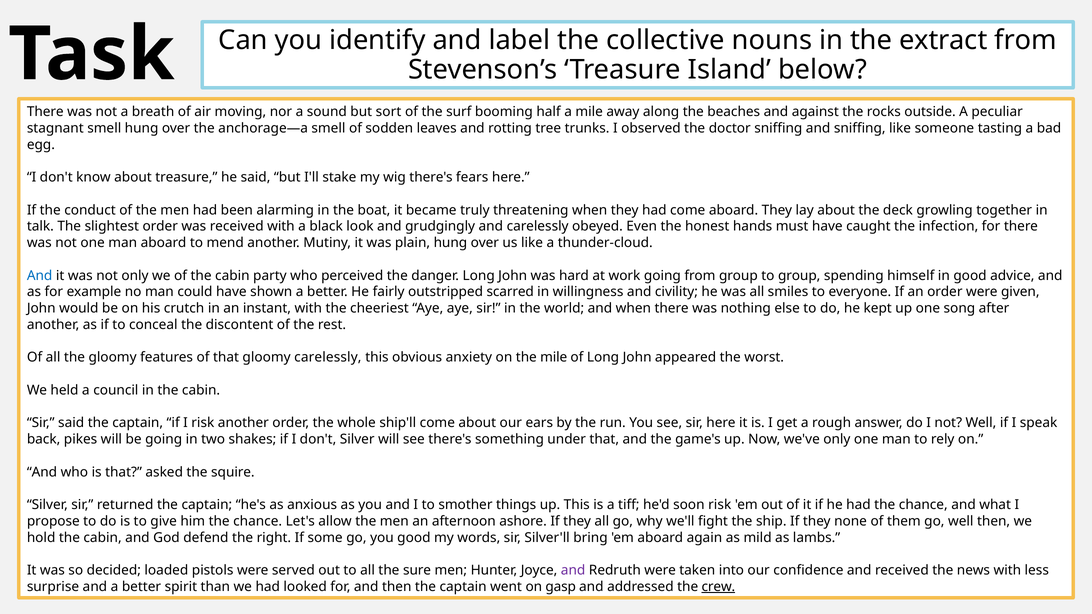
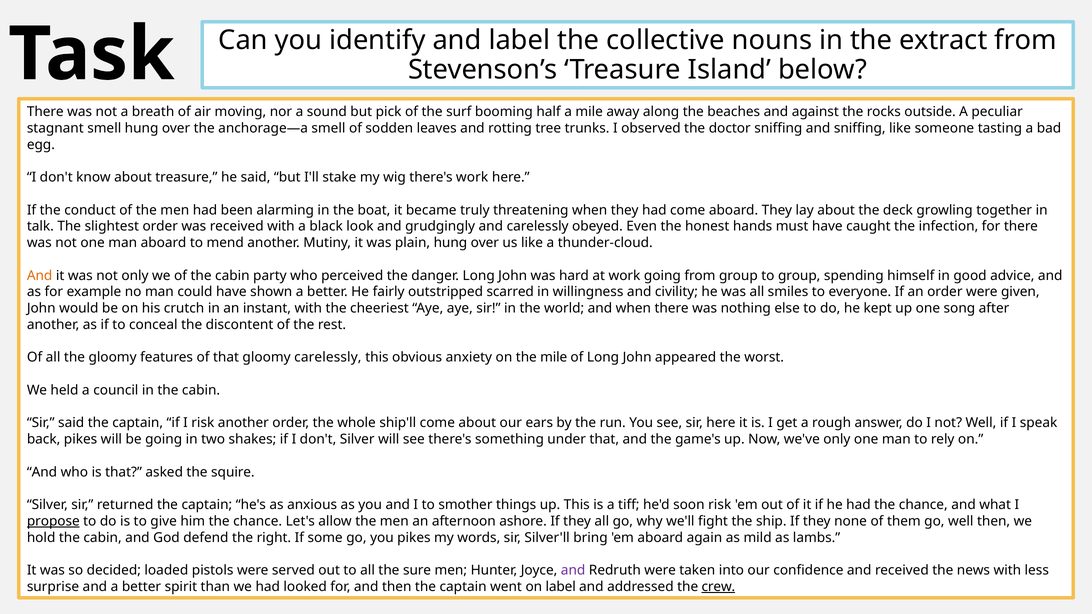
sort: sort -> pick
there's fears: fears -> work
And at (40, 276) colour: blue -> orange
propose underline: none -> present
you good: good -> pikes
on gasp: gasp -> label
